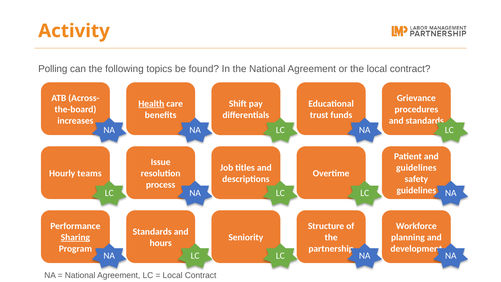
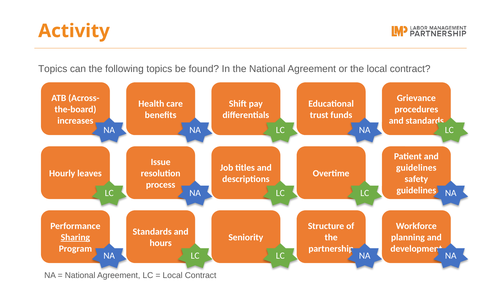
Polling at (53, 69): Polling -> Topics
Health underline: present -> none
teams: teams -> leaves
